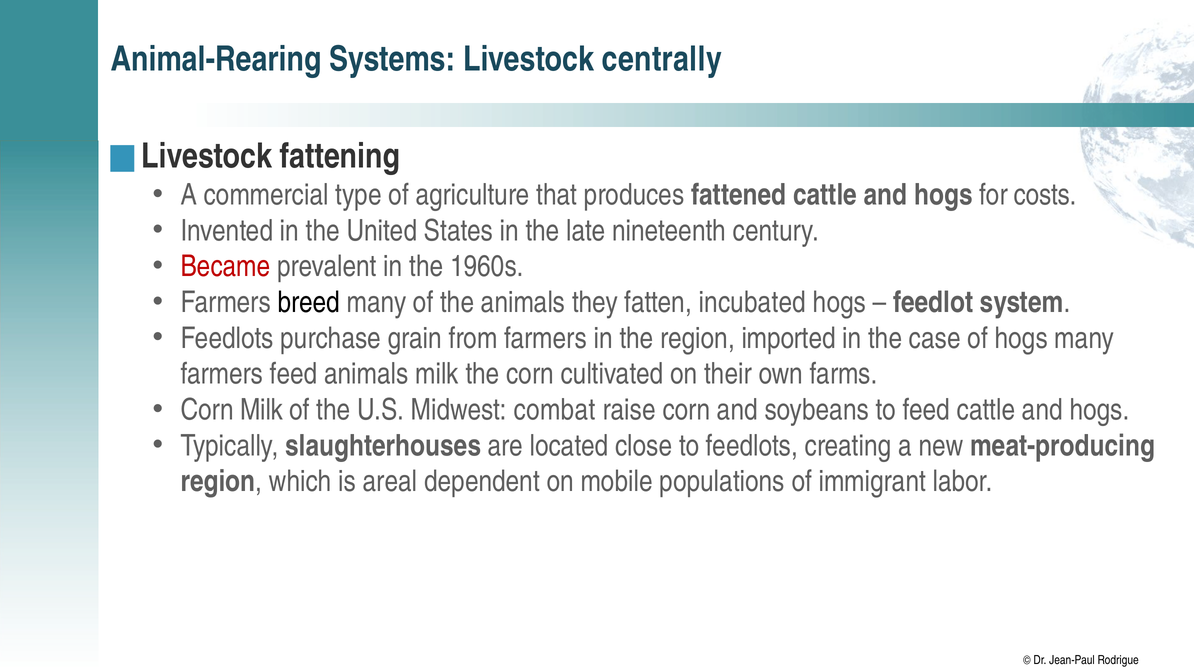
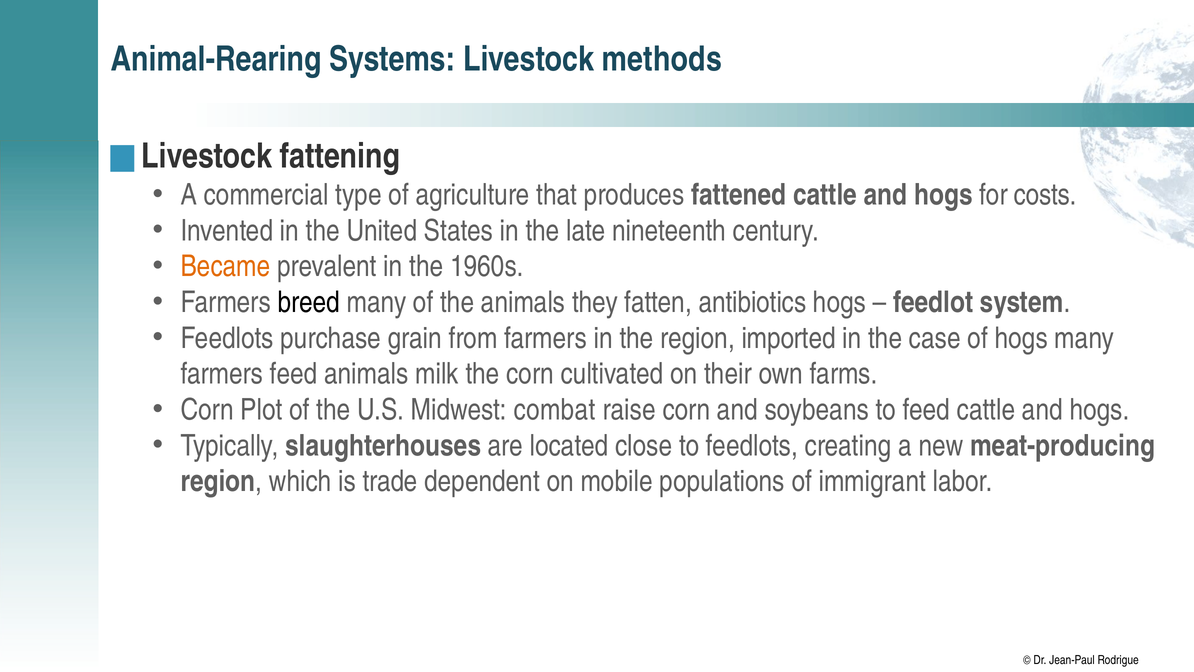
centrally: centrally -> methods
Became colour: red -> orange
incubated: incubated -> antibiotics
Corn Milk: Milk -> Plot
areal: areal -> trade
